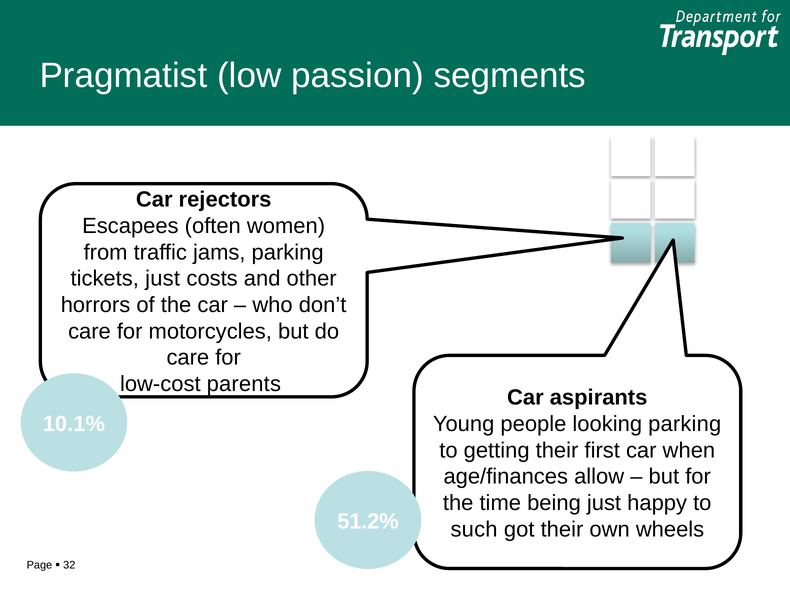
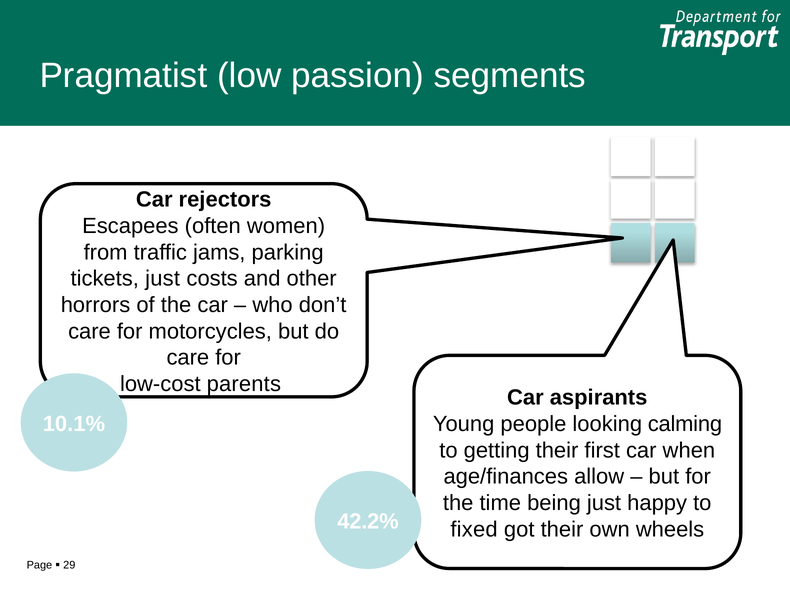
looking parking: parking -> calming
51.2%: 51.2% -> 42.2%
such: such -> fixed
32: 32 -> 29
